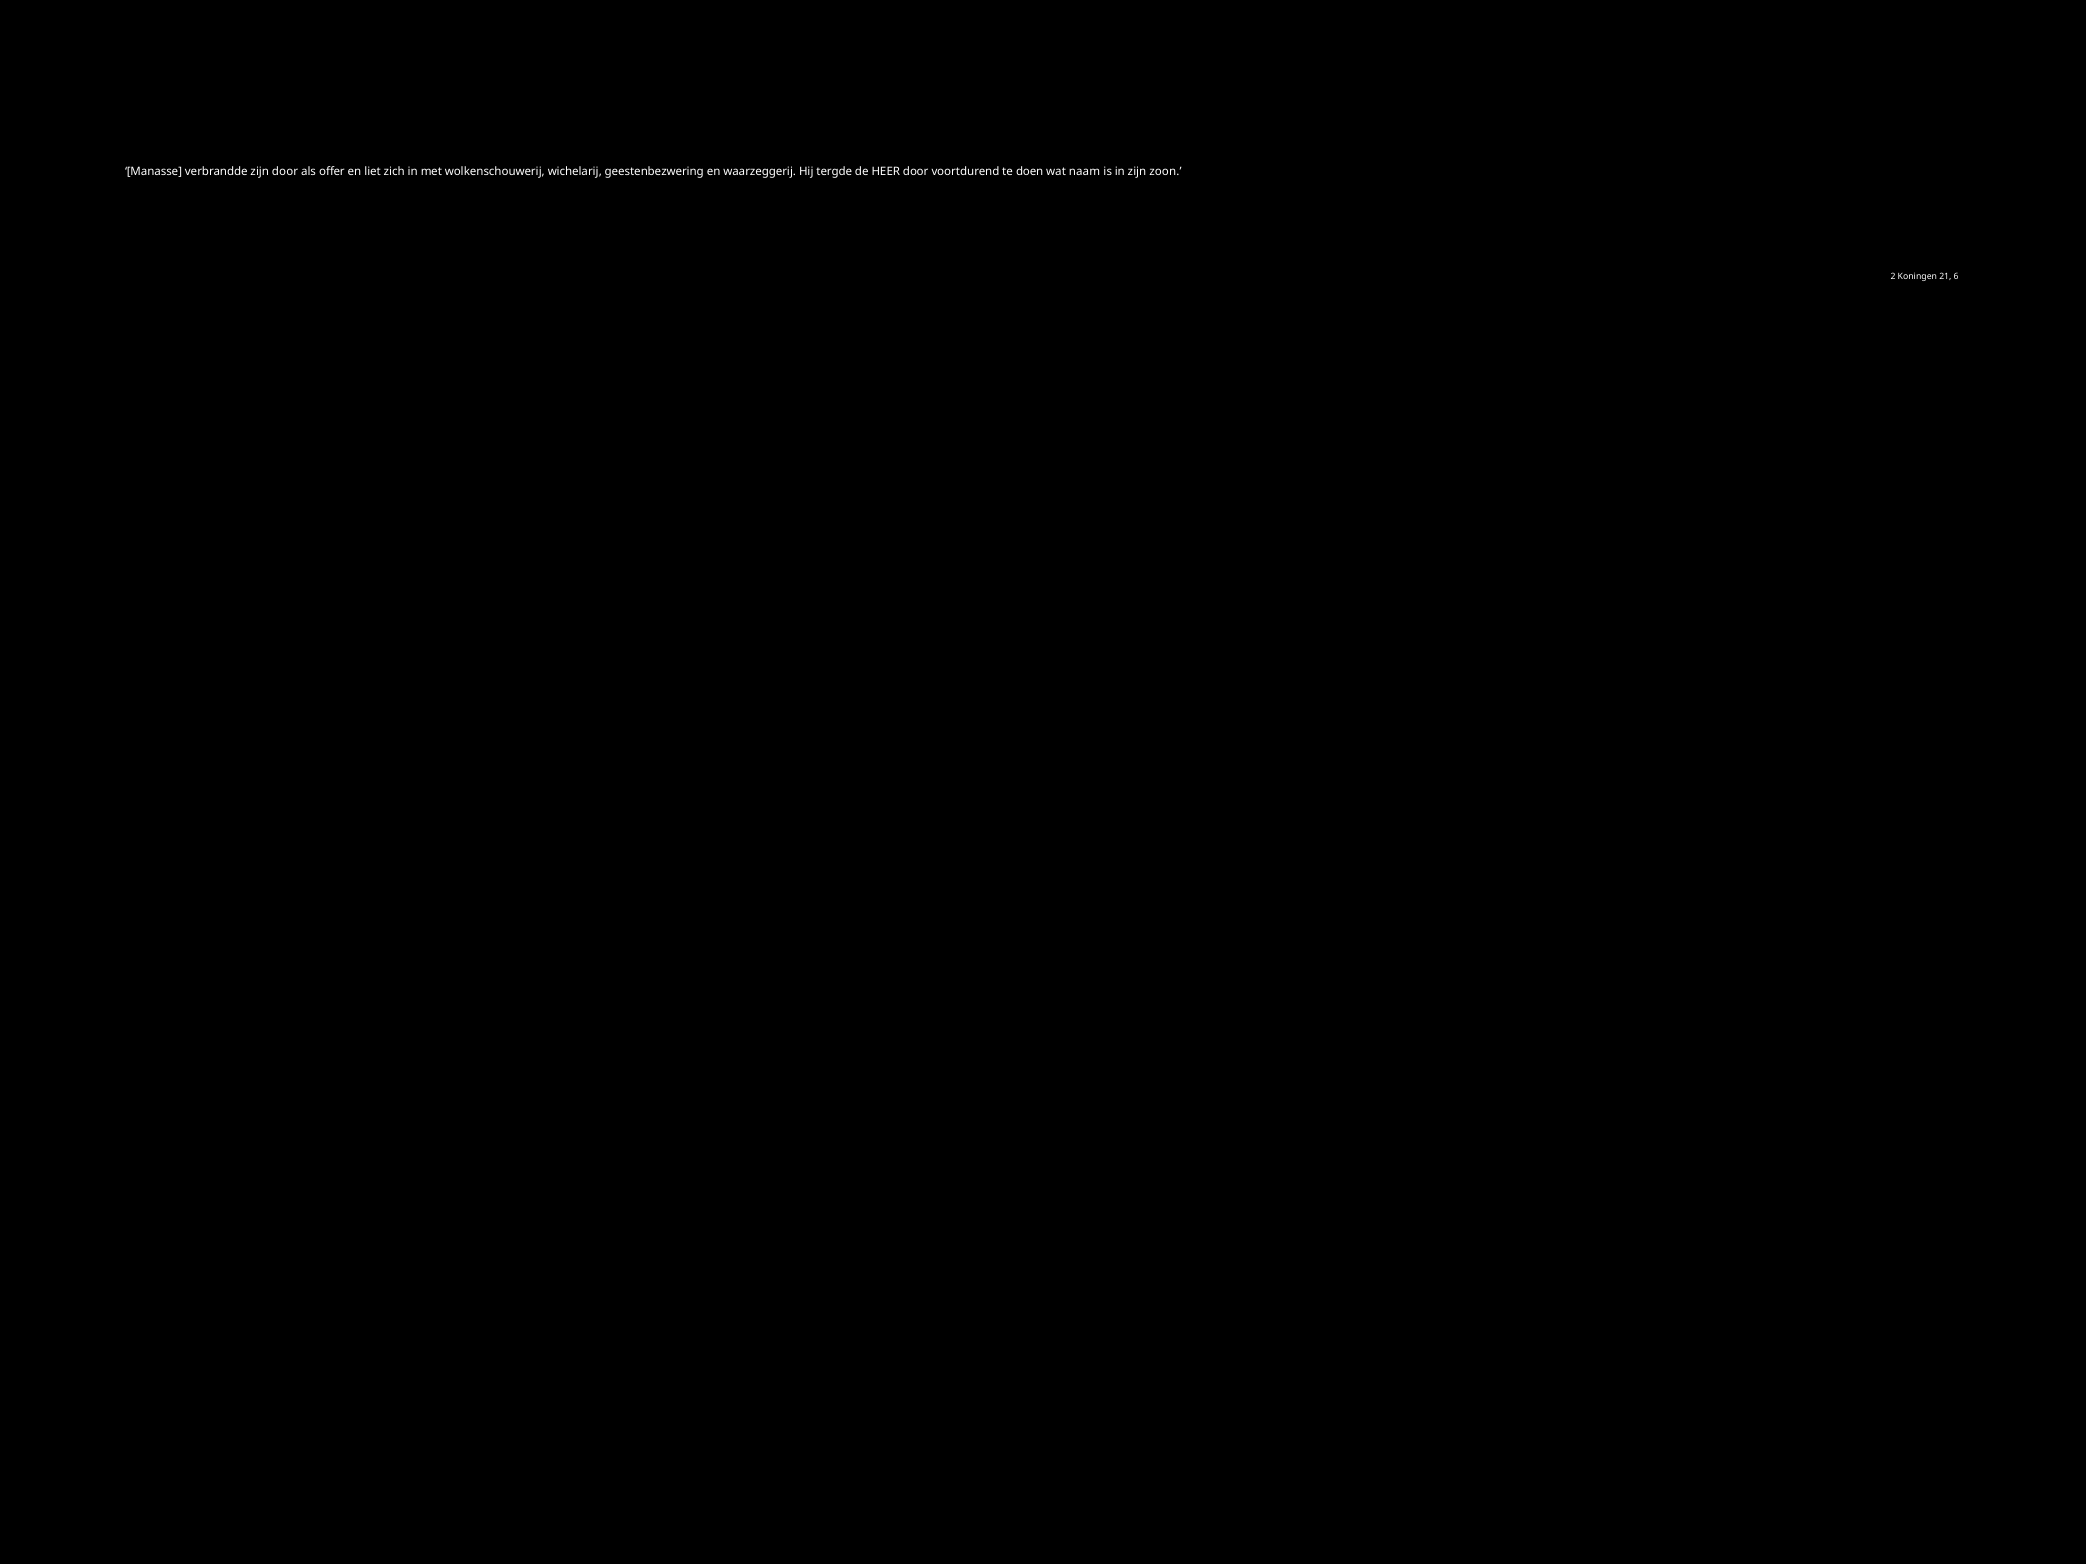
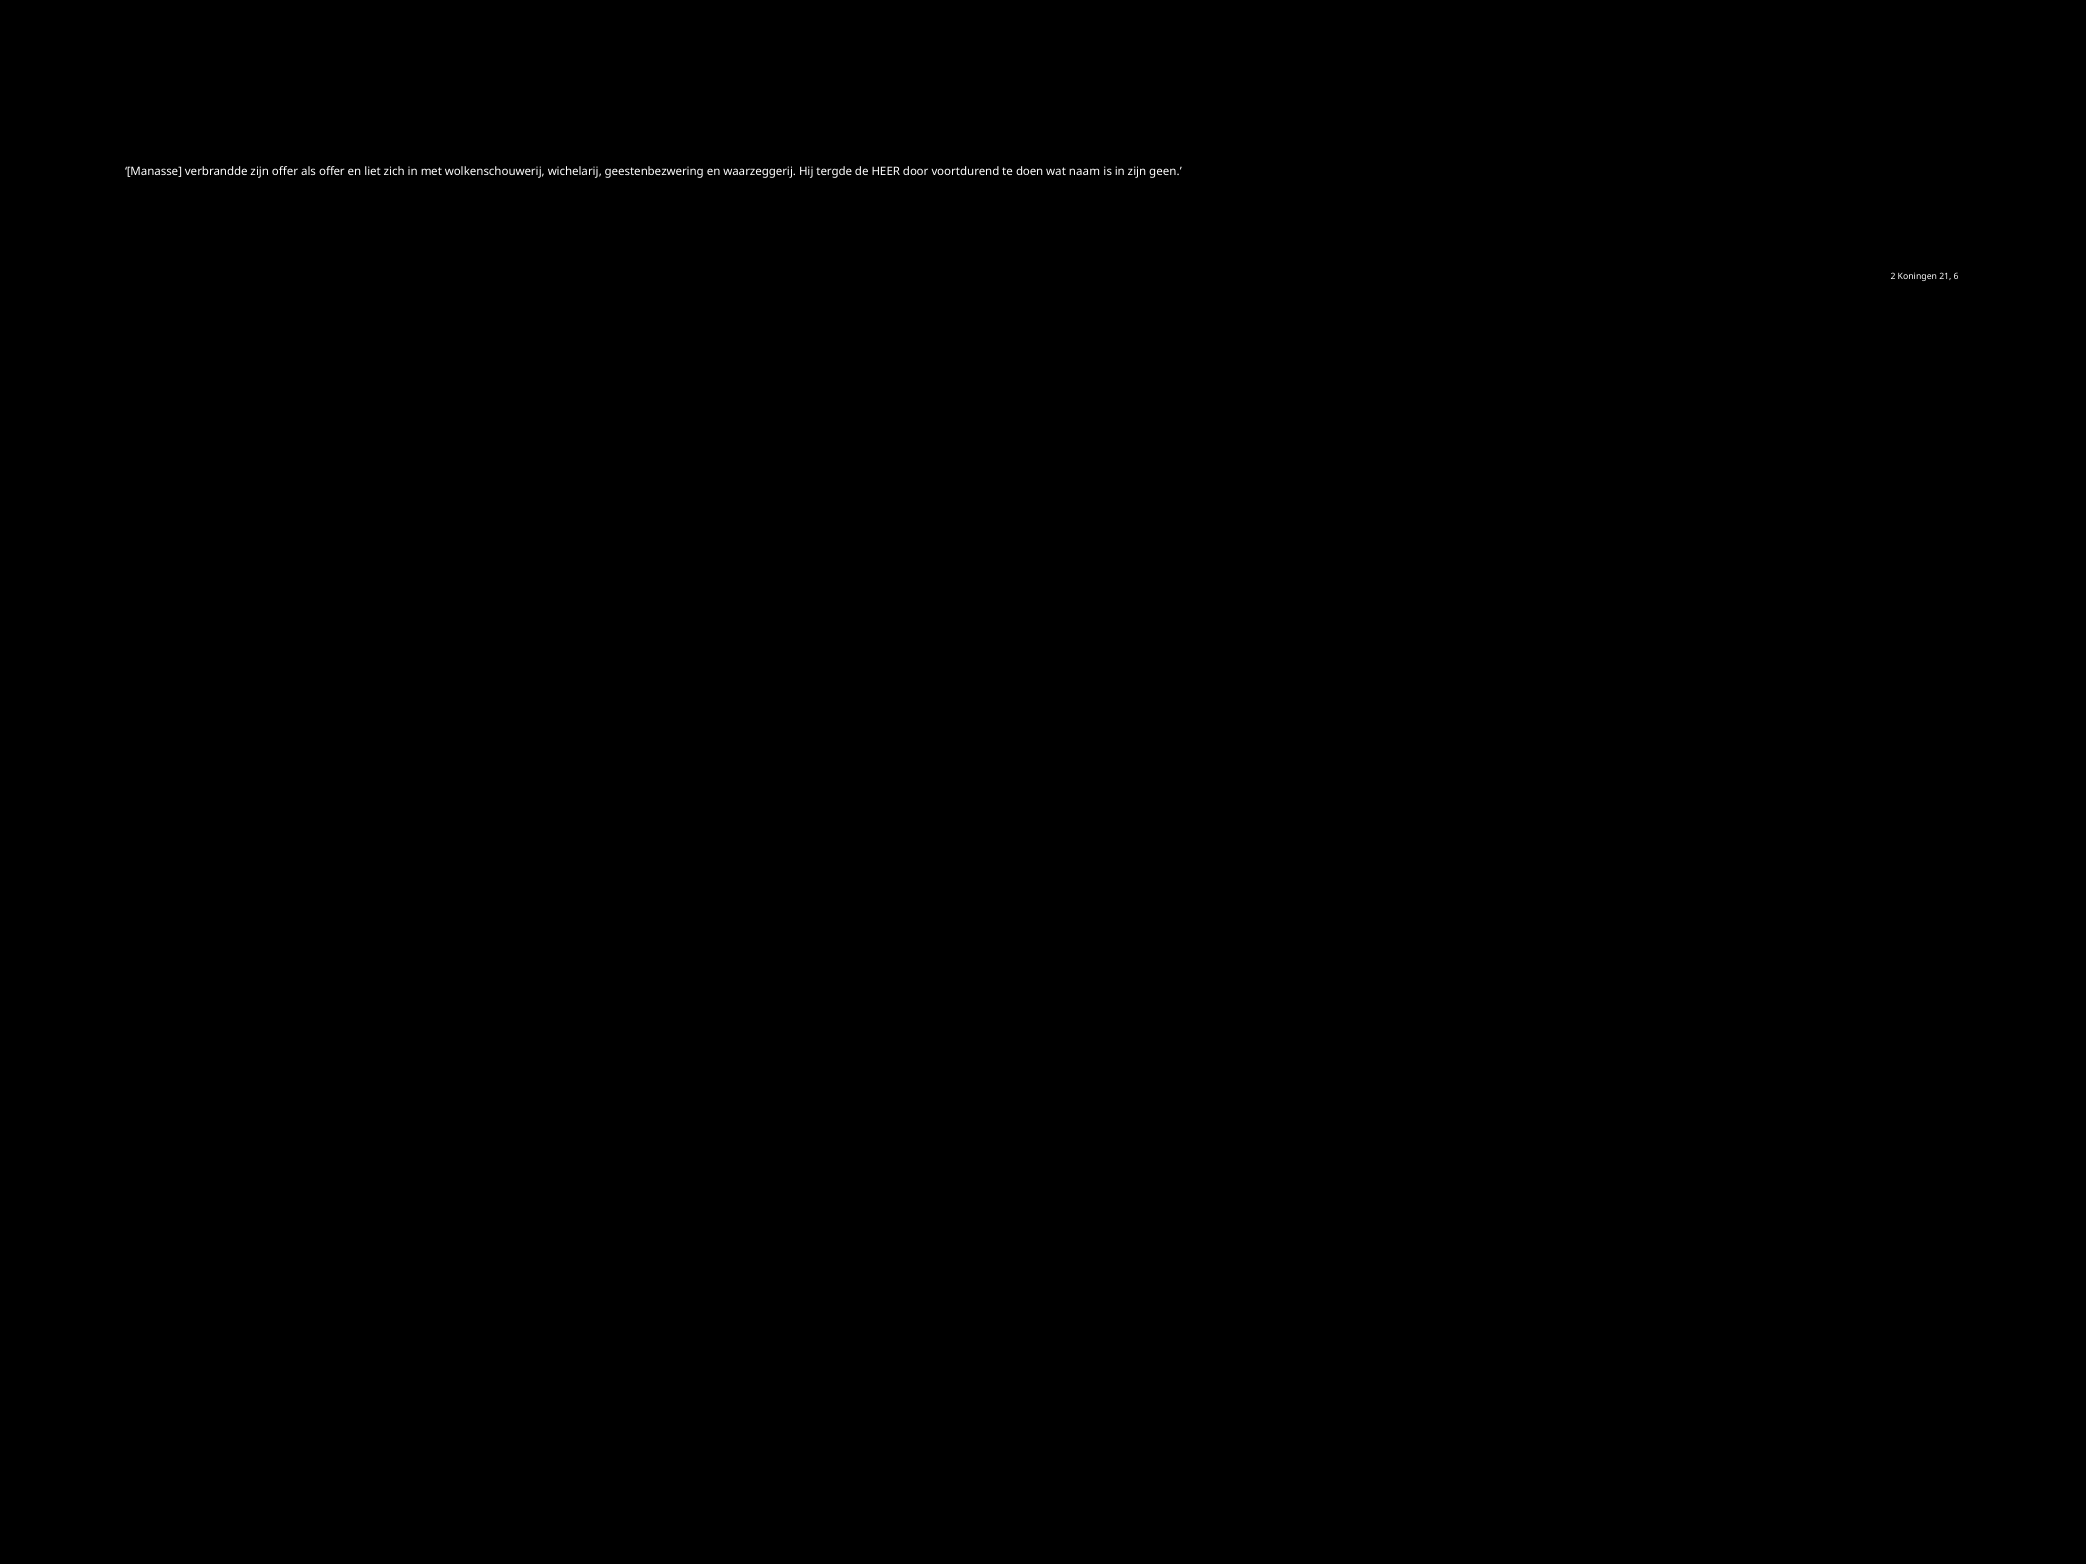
zijn door: door -> offer
zoon: zoon -> geen
